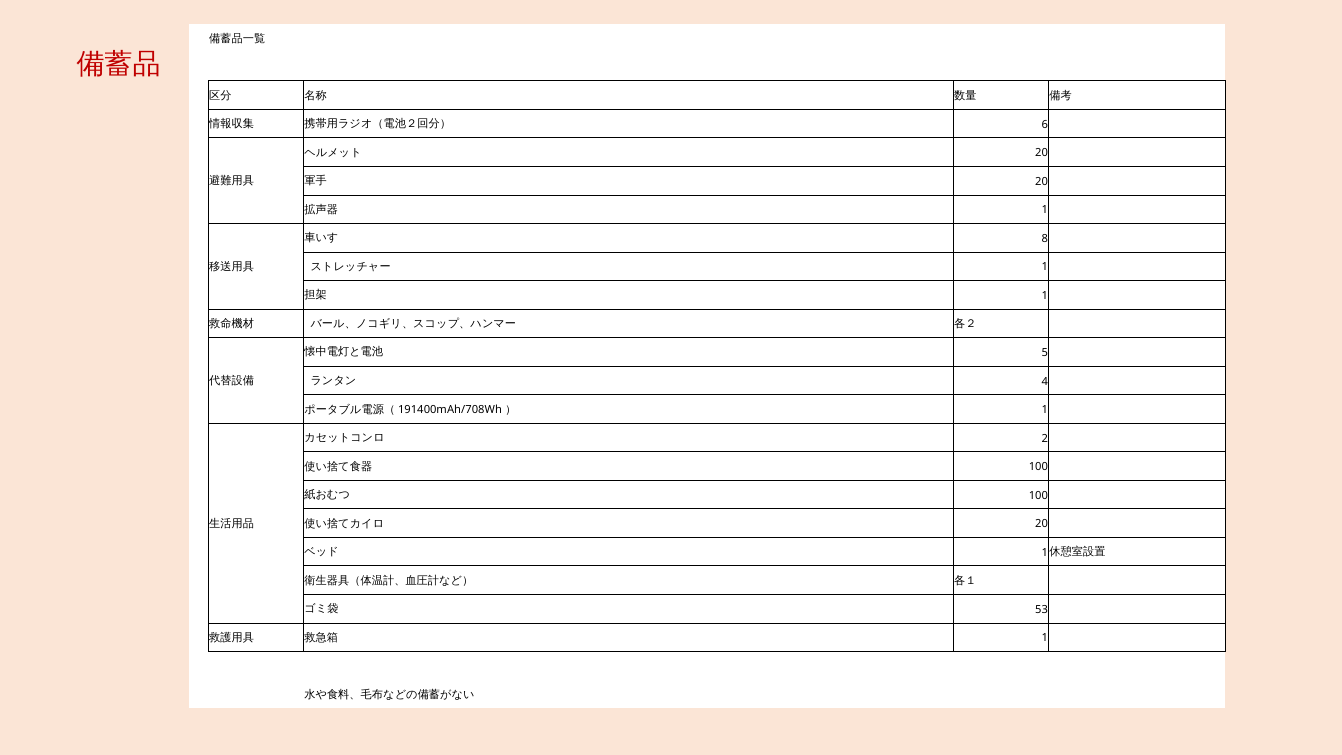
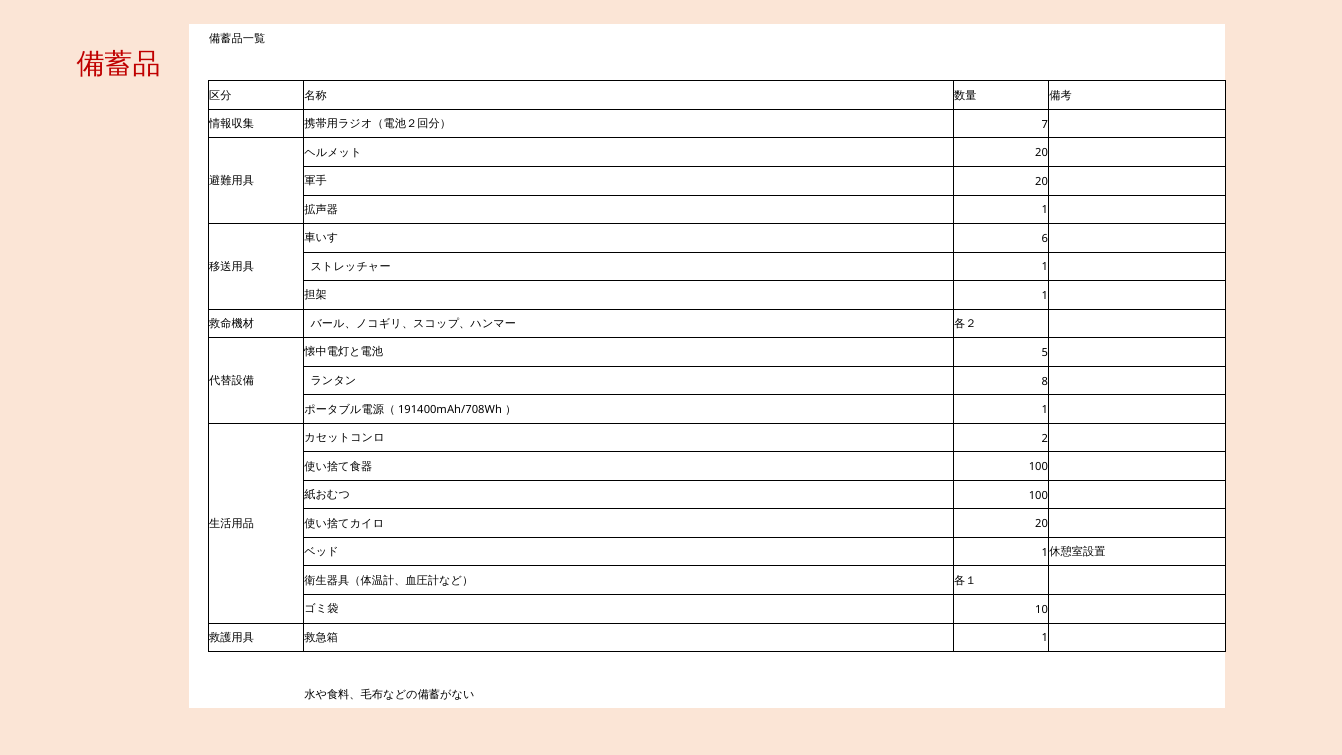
6: 6 -> 7
8: 8 -> 6
4: 4 -> 8
53: 53 -> 10
